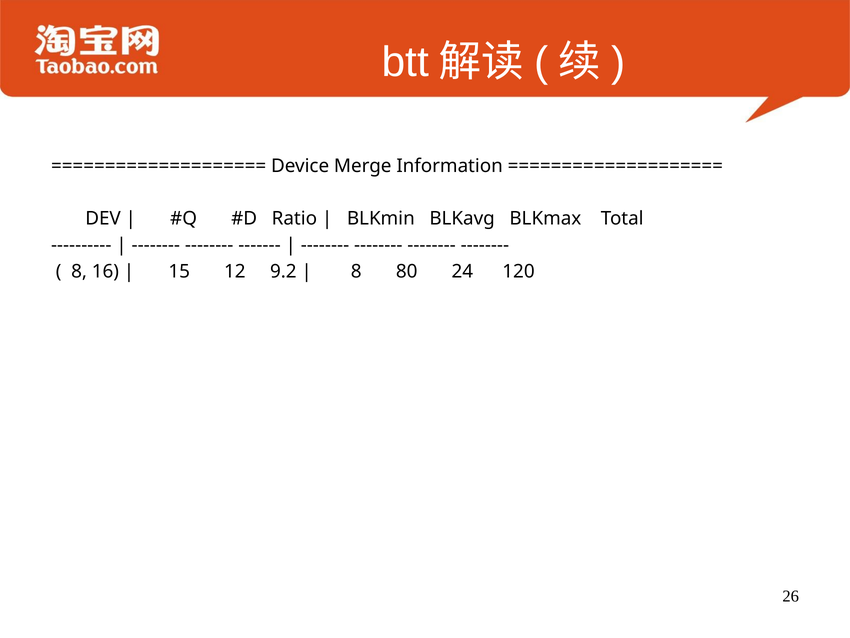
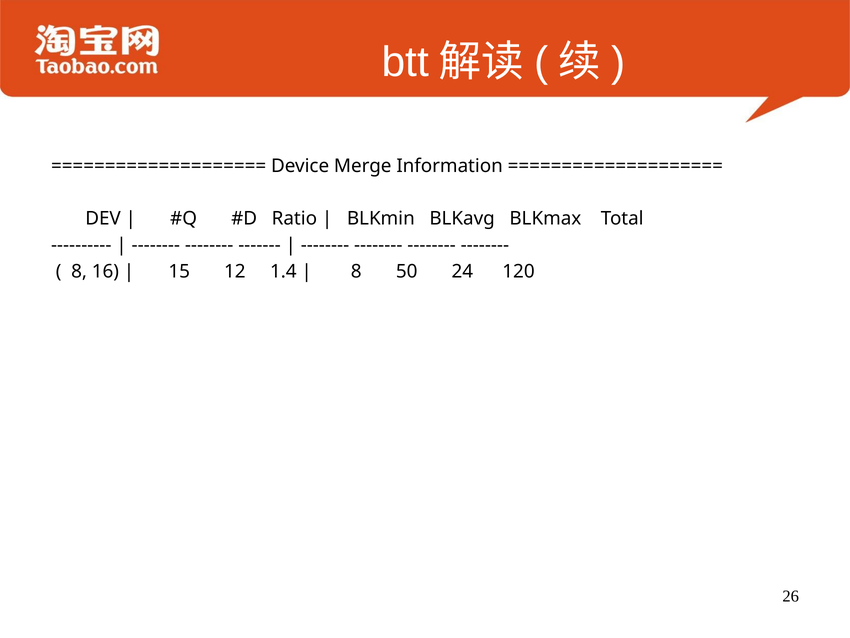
9.2: 9.2 -> 1.4
80: 80 -> 50
